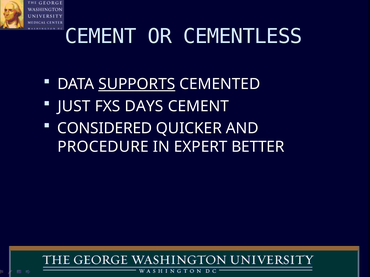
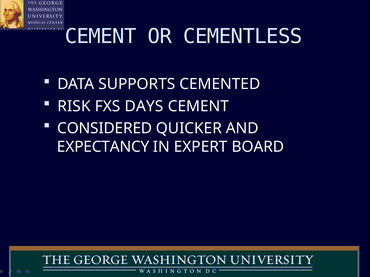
SUPPORTS underline: present -> none
JUST: JUST -> RISK
PROCEDURE: PROCEDURE -> EXPECTANCY
BETTER: BETTER -> BOARD
